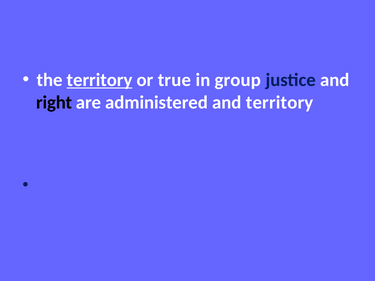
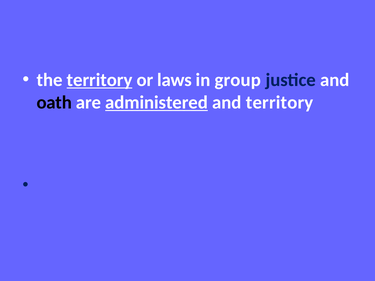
true: true -> laws
right: right -> oath
administered underline: none -> present
